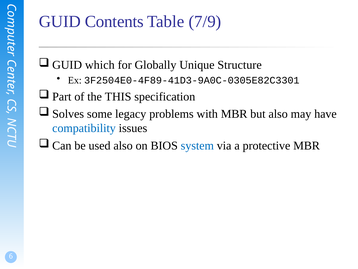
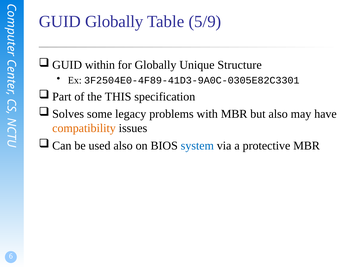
GUID Contents: Contents -> Globally
7/9: 7/9 -> 5/9
which: which -> within
compatibility colour: blue -> orange
